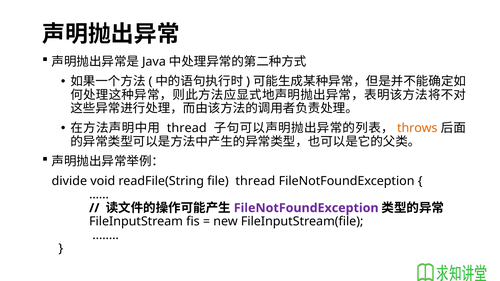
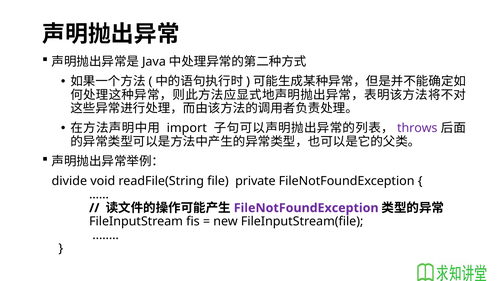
thread at (187, 128): thread -> import
throws colour: orange -> purple
file thread: thread -> private
